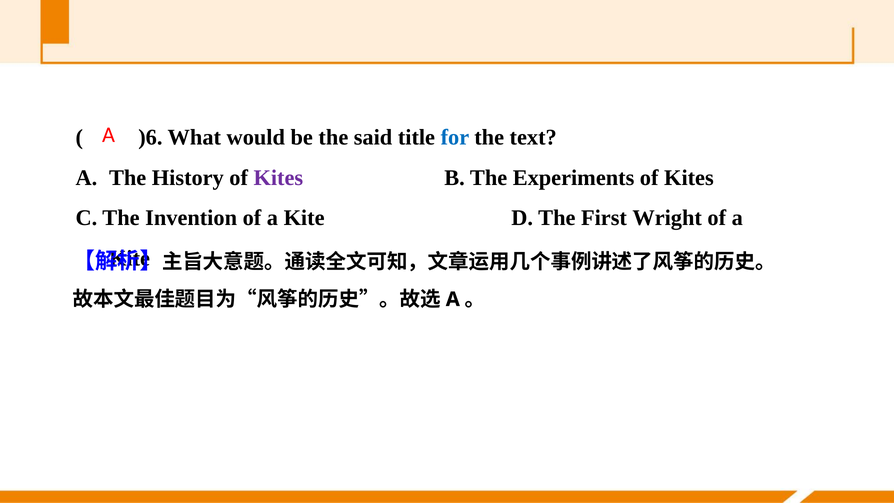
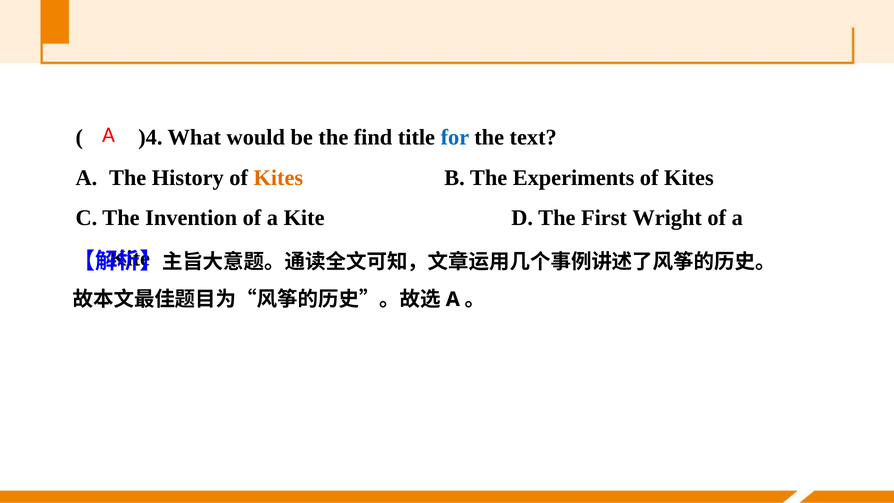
)6: )6 -> )4
said: said -> find
Kites at (278, 178) colour: purple -> orange
